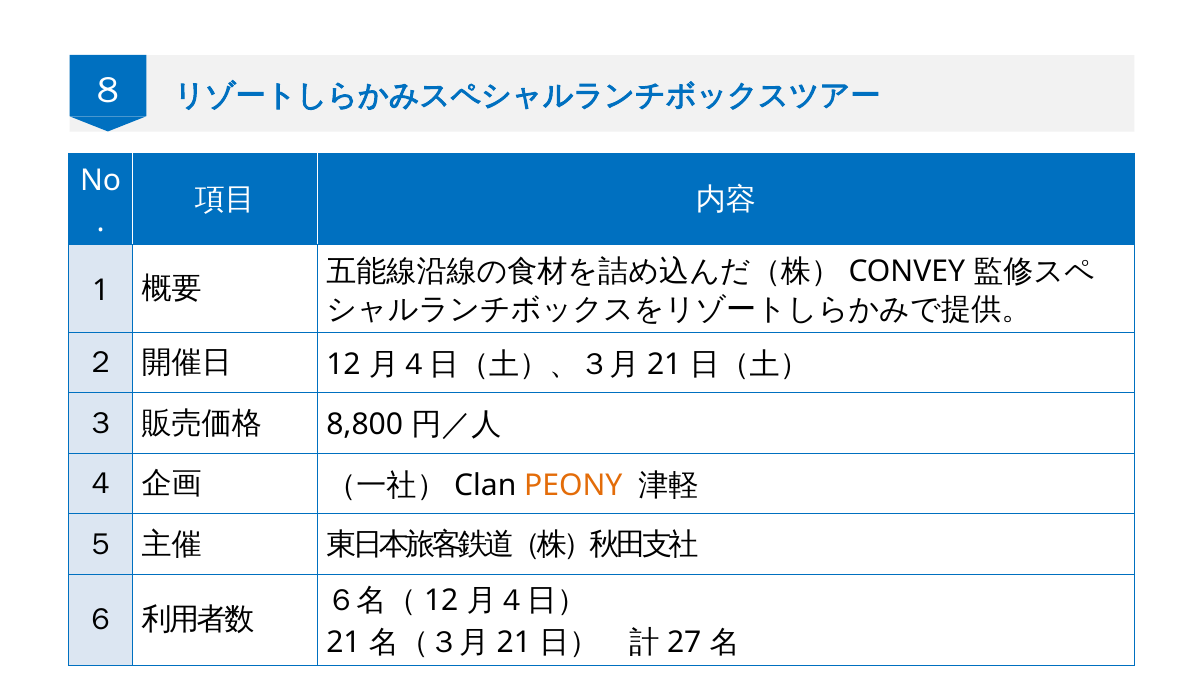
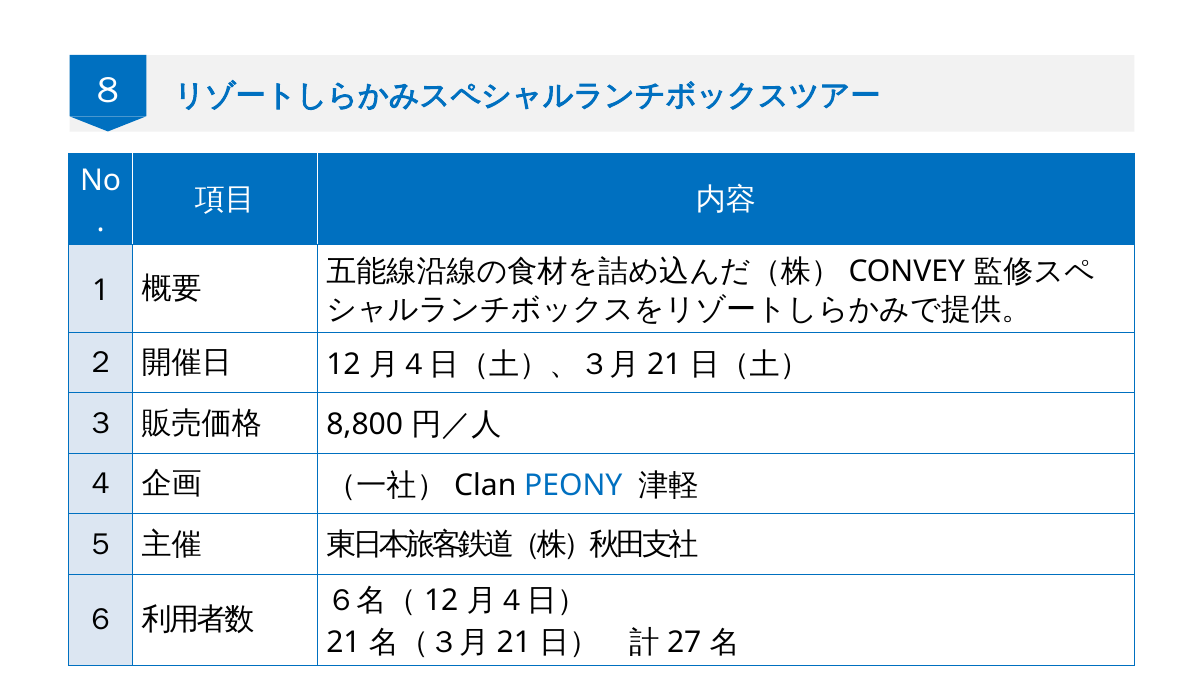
PEONY colour: orange -> blue
